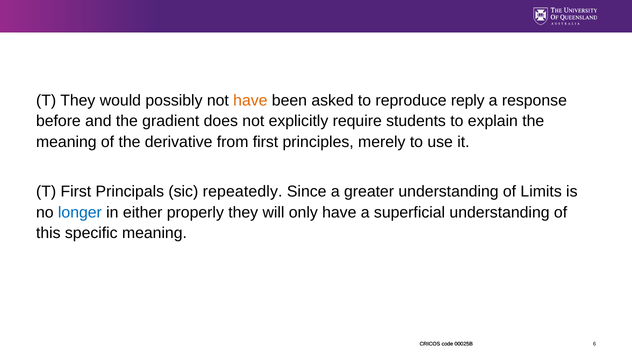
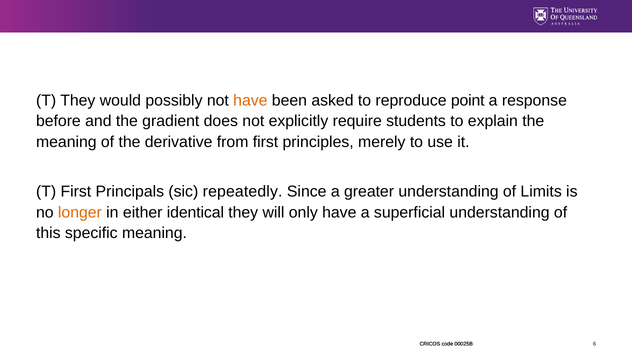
reply: reply -> point
longer colour: blue -> orange
properly: properly -> identical
